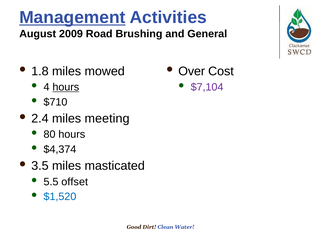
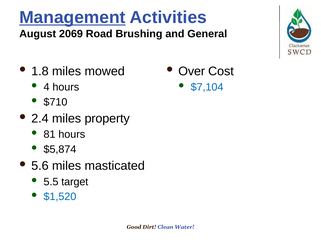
2009: 2009 -> 2069
hours at (66, 87) underline: present -> none
$7,104 colour: purple -> blue
meeting: meeting -> property
80: 80 -> 81
$4,374: $4,374 -> $5,874
3.5: 3.5 -> 5.6
offset: offset -> target
